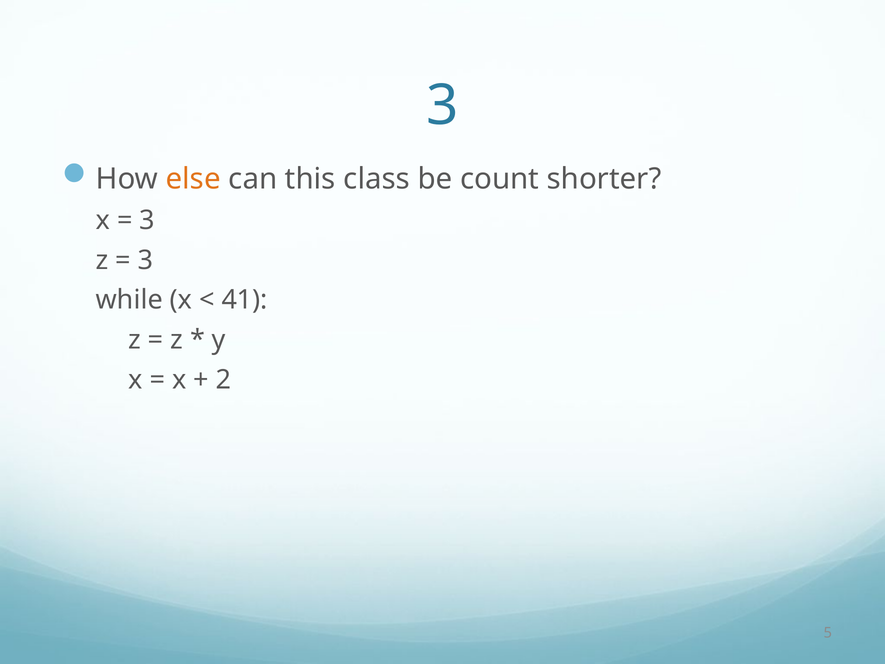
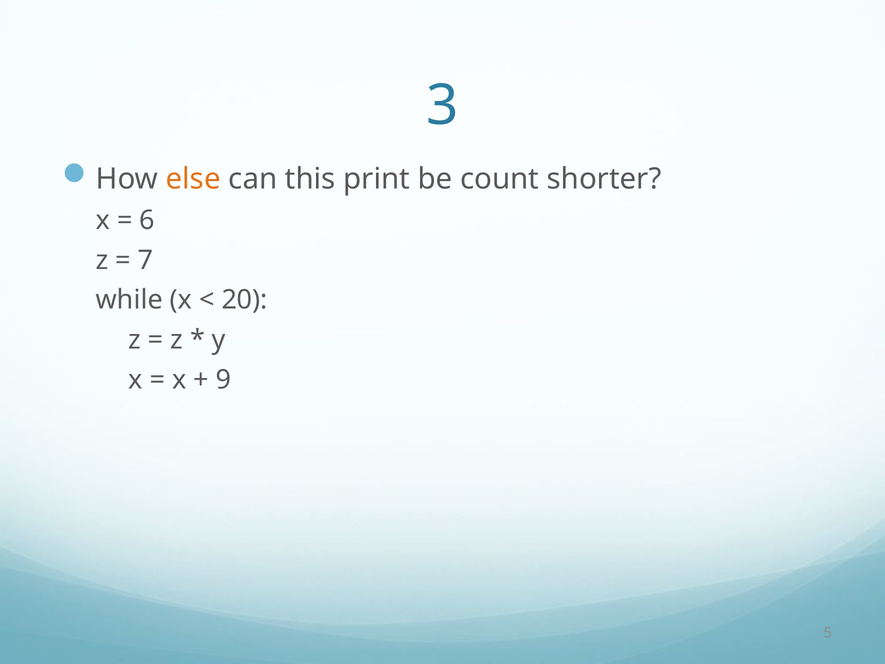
class: class -> print
3 at (147, 220): 3 -> 6
3 at (146, 260): 3 -> 7
41: 41 -> 20
2: 2 -> 9
